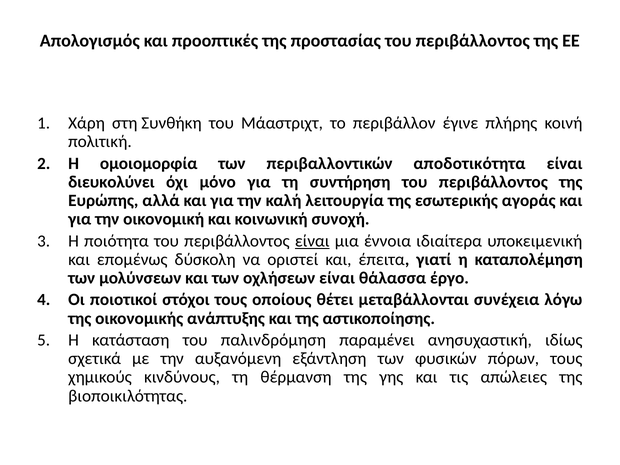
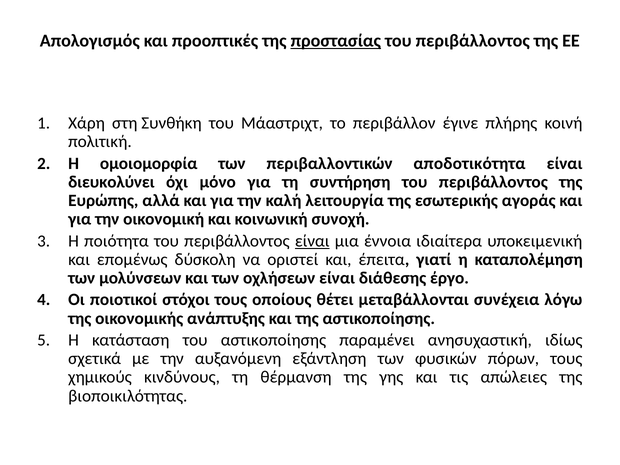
προστασίας underline: none -> present
θάλασσα: θάλασσα -> διάθεσης
του παλινδρόμηση: παλινδρόμηση -> αστικοποίησης
